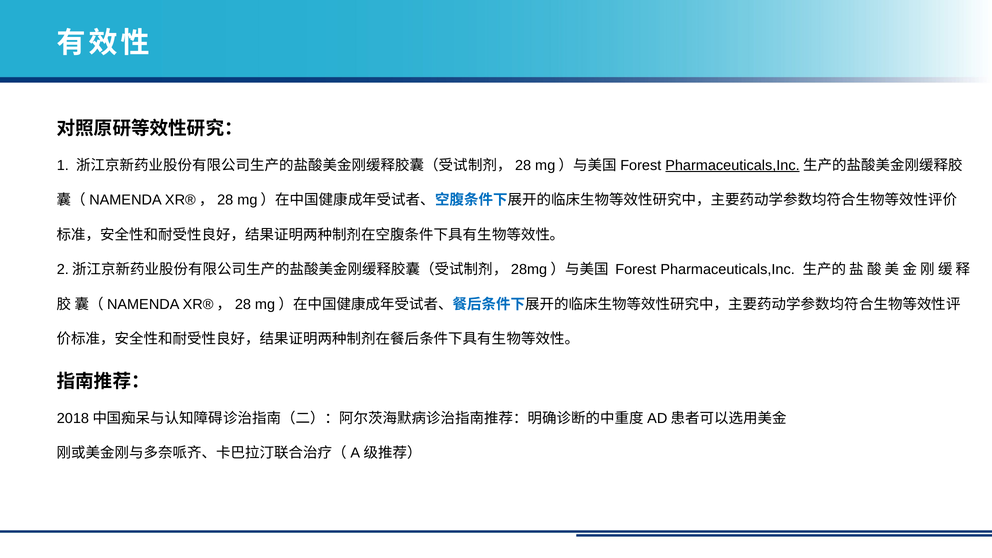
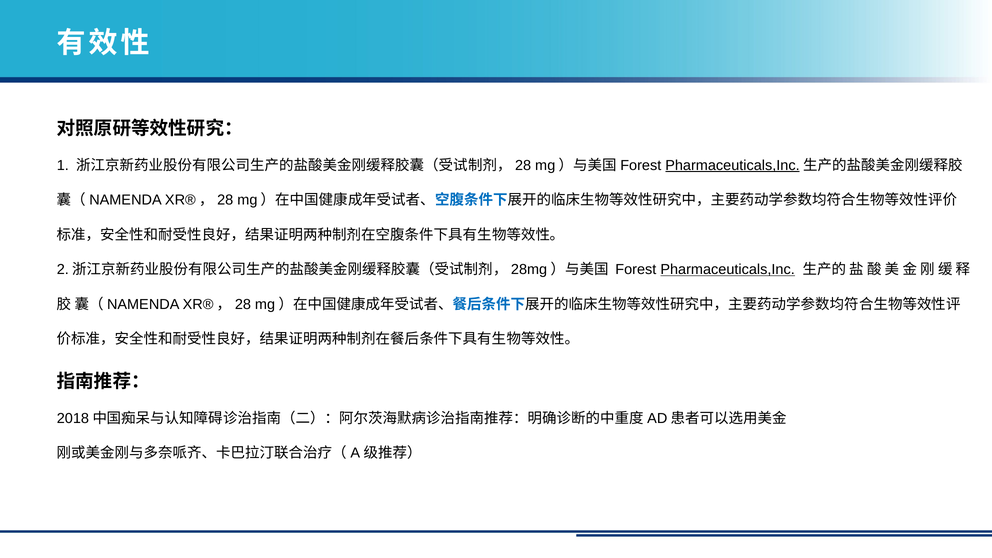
Pharmaceuticals,Inc at (728, 270) underline: none -> present
